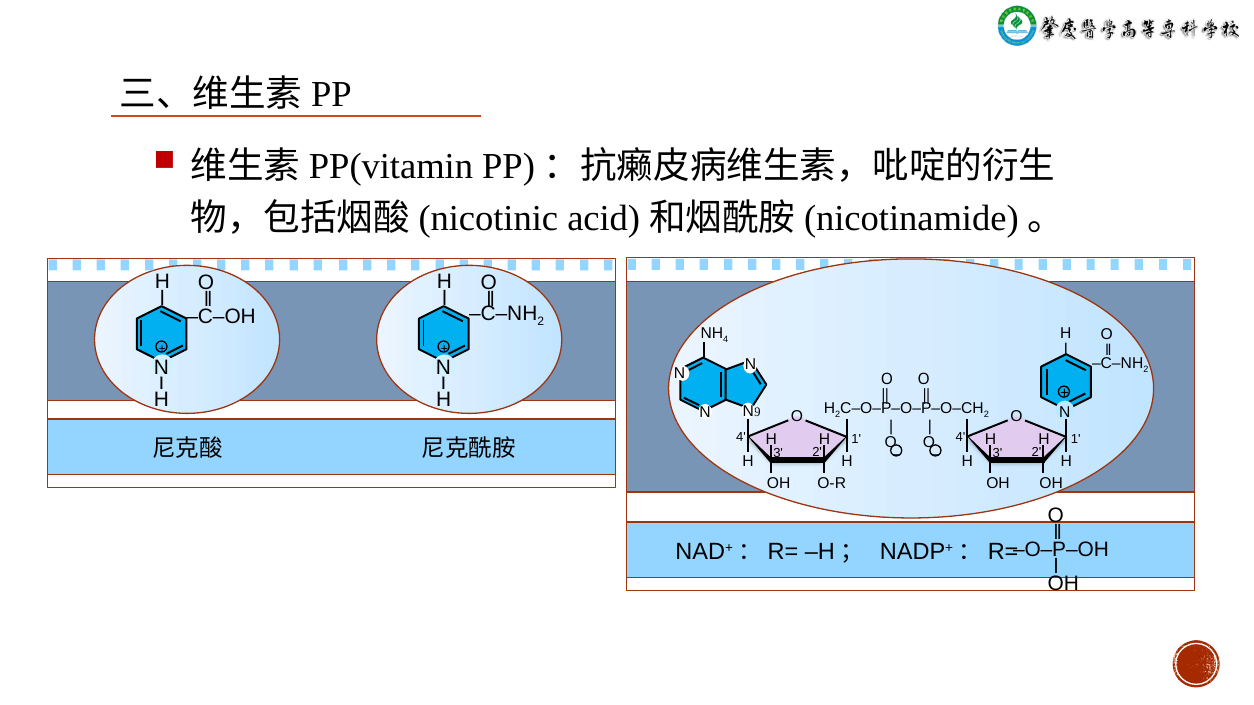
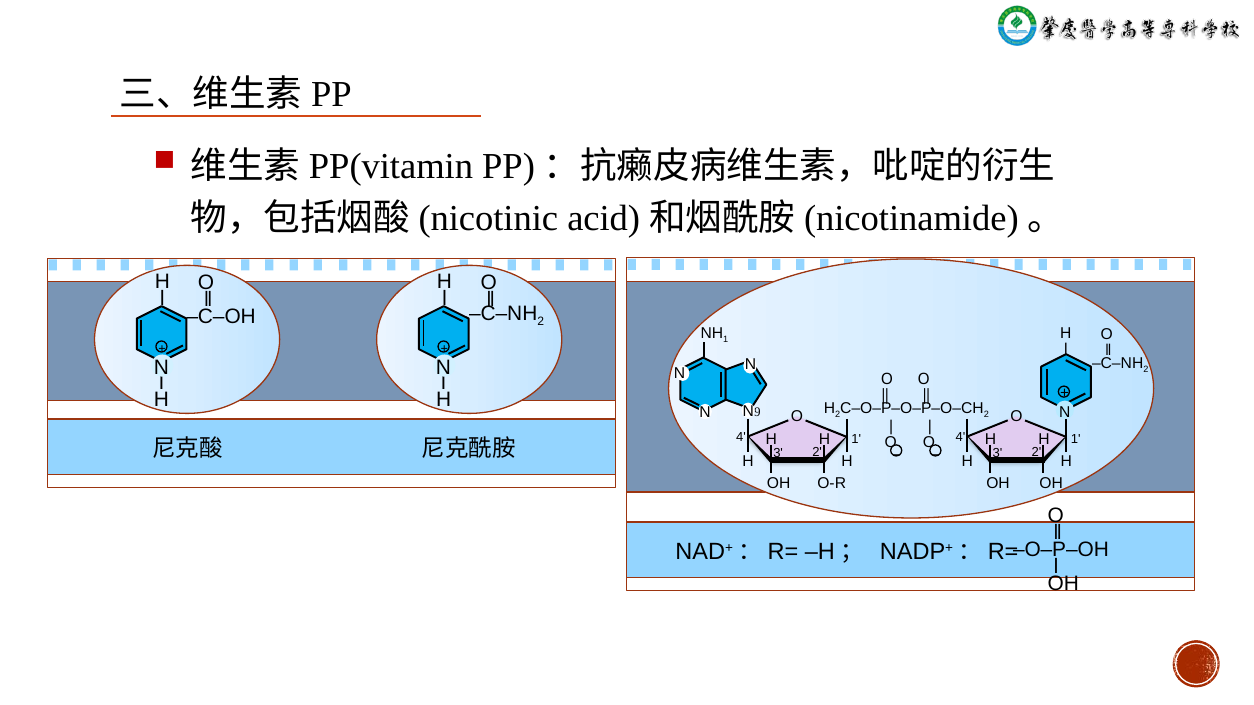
4 at (726, 340): 4 -> 1
